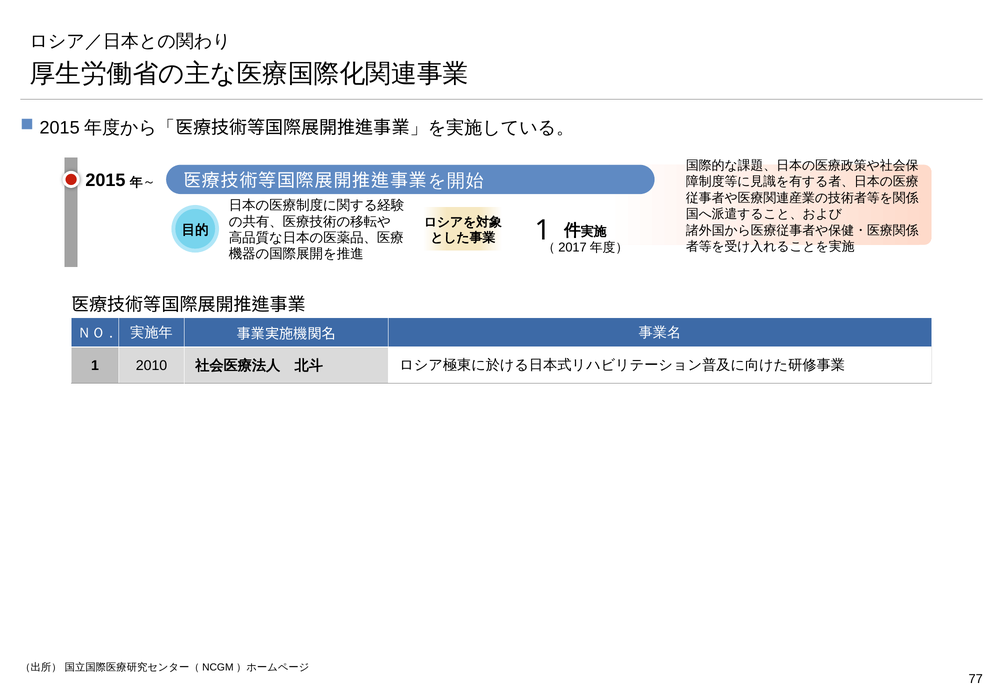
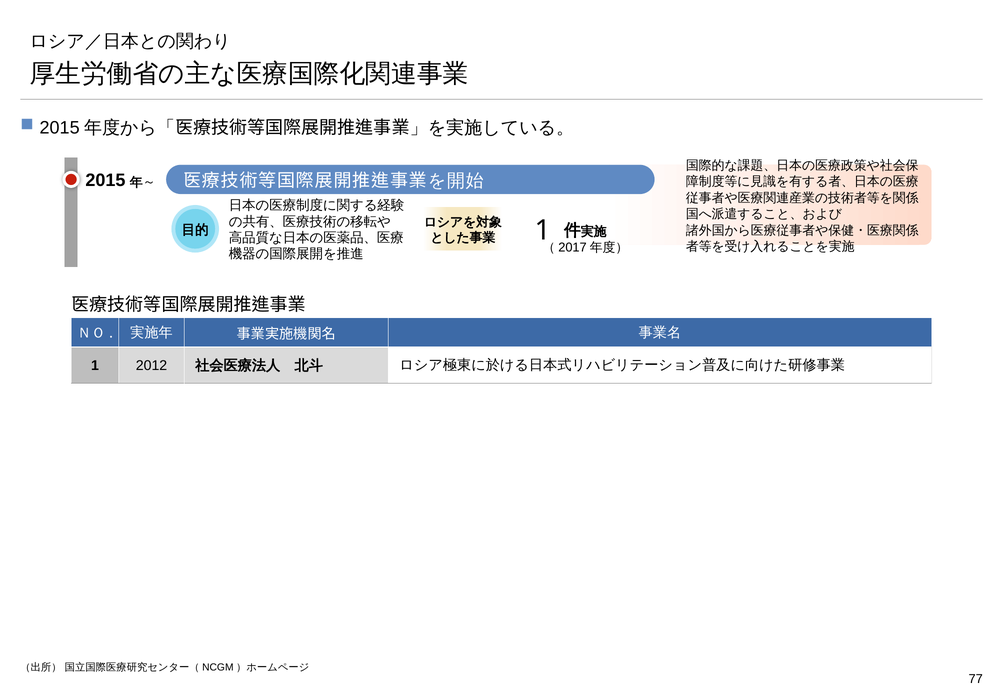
2010: 2010 -> 2012
